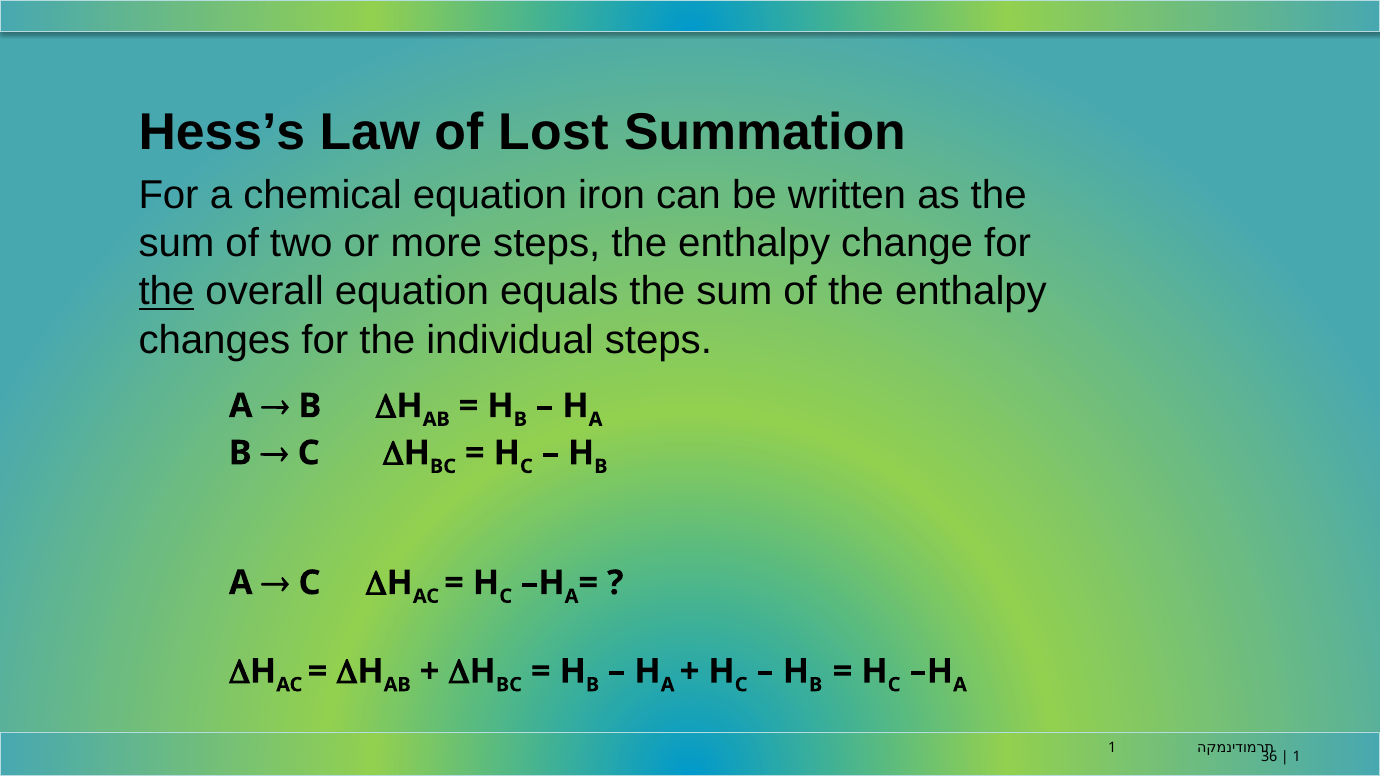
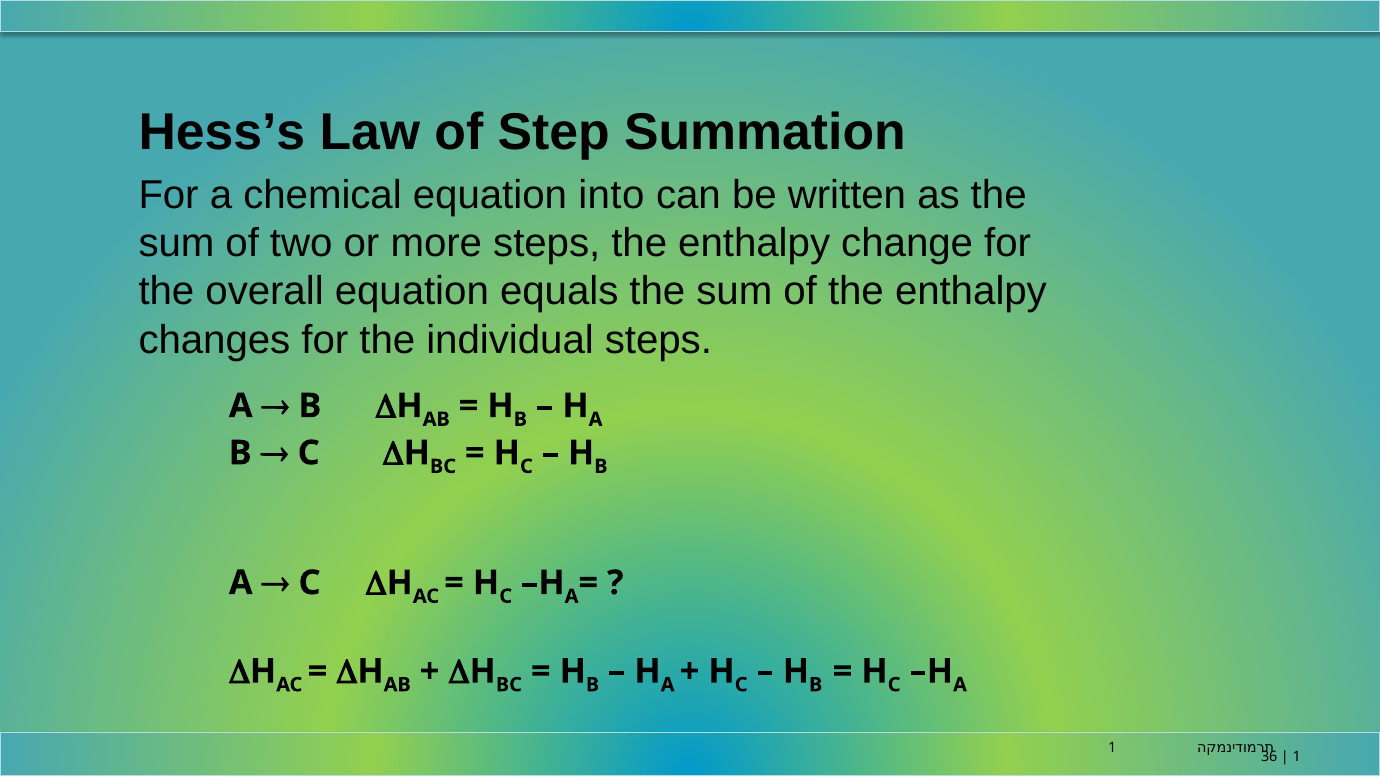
Lost: Lost -> Step
iron: iron -> into
the at (166, 292) underline: present -> none
